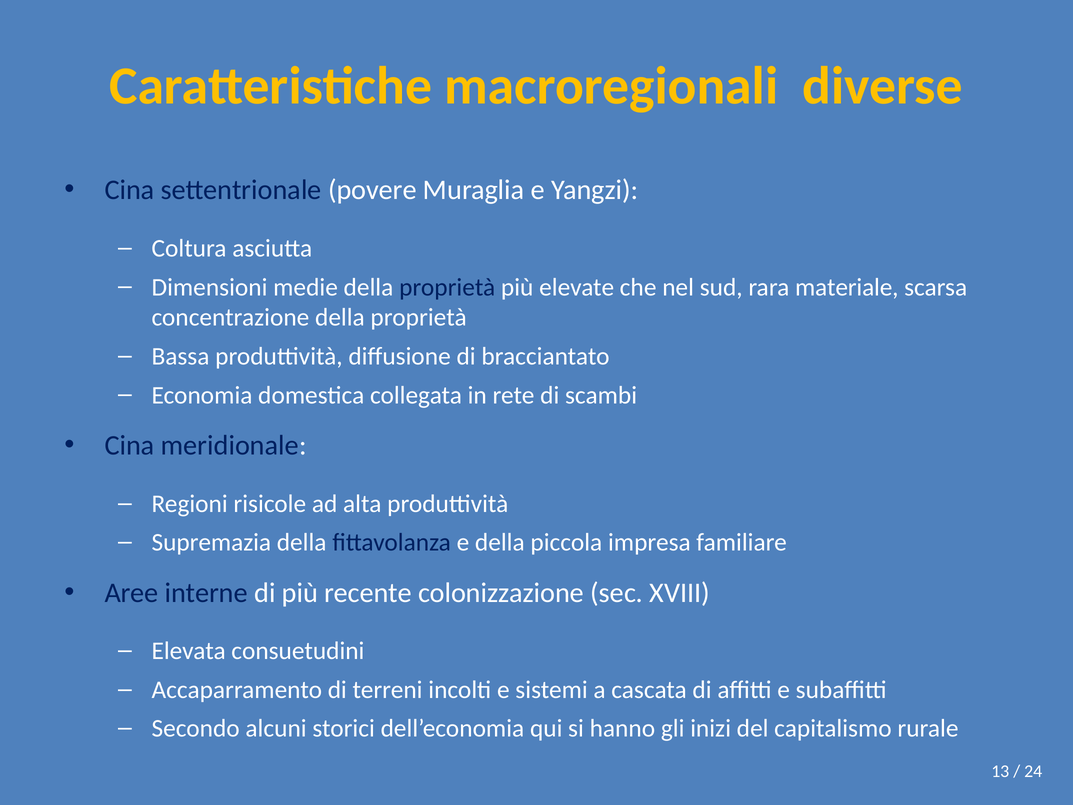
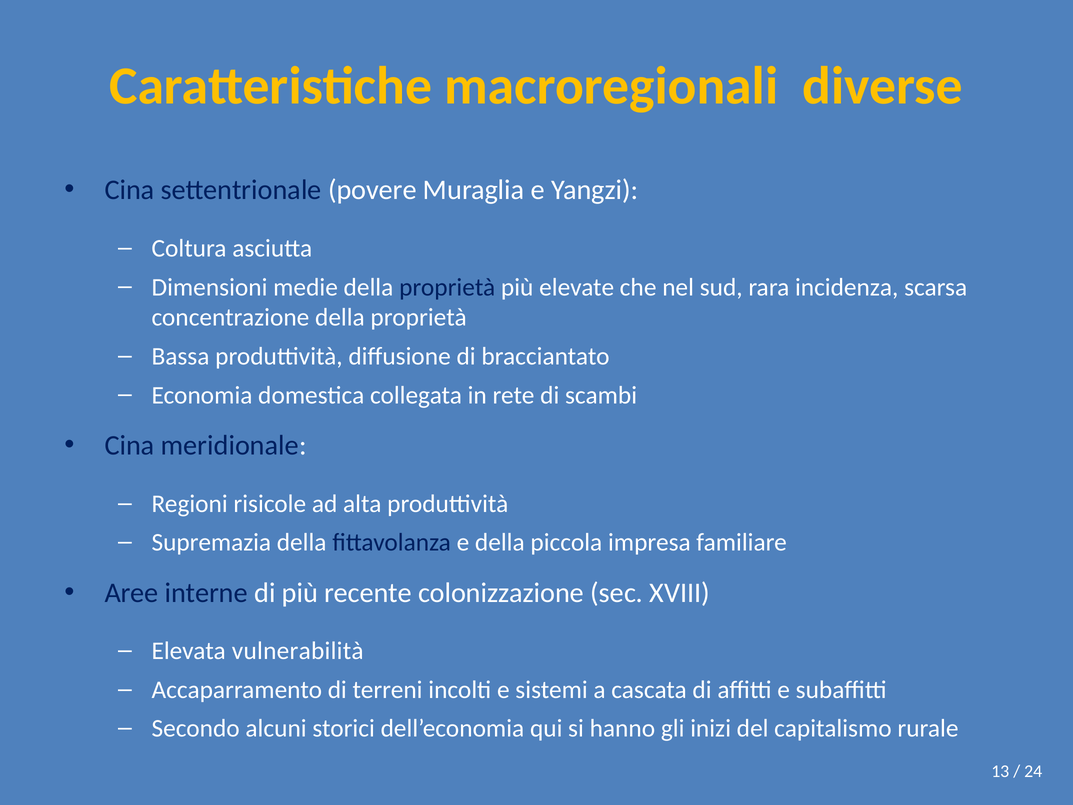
materiale: materiale -> incidenza
consuetudini: consuetudini -> vulnerabilità
